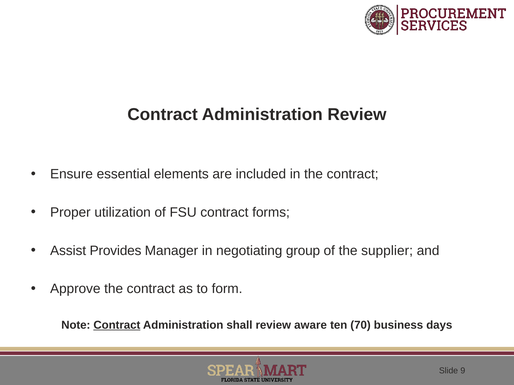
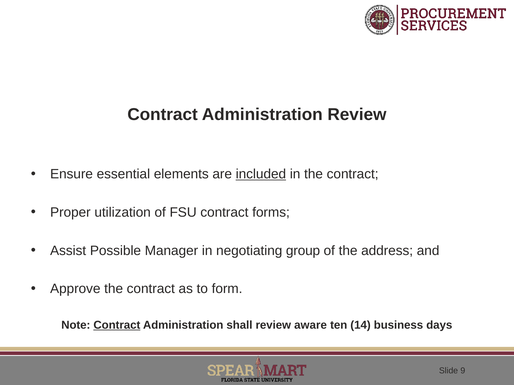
included underline: none -> present
Provides: Provides -> Possible
supplier: supplier -> address
70: 70 -> 14
